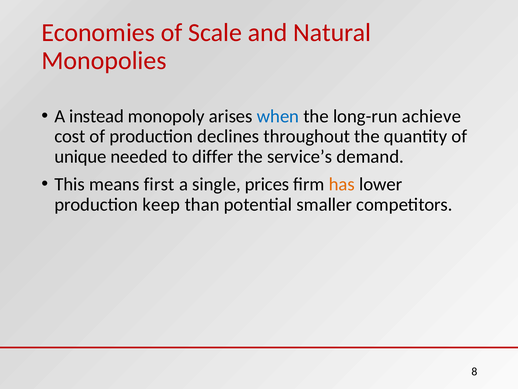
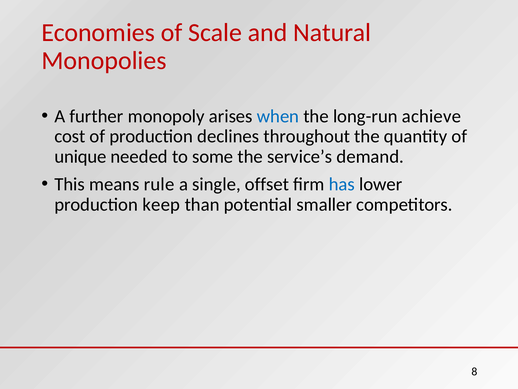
instead: instead -> further
differ: differ -> some
first: first -> rule
prices: prices -> offset
has colour: orange -> blue
